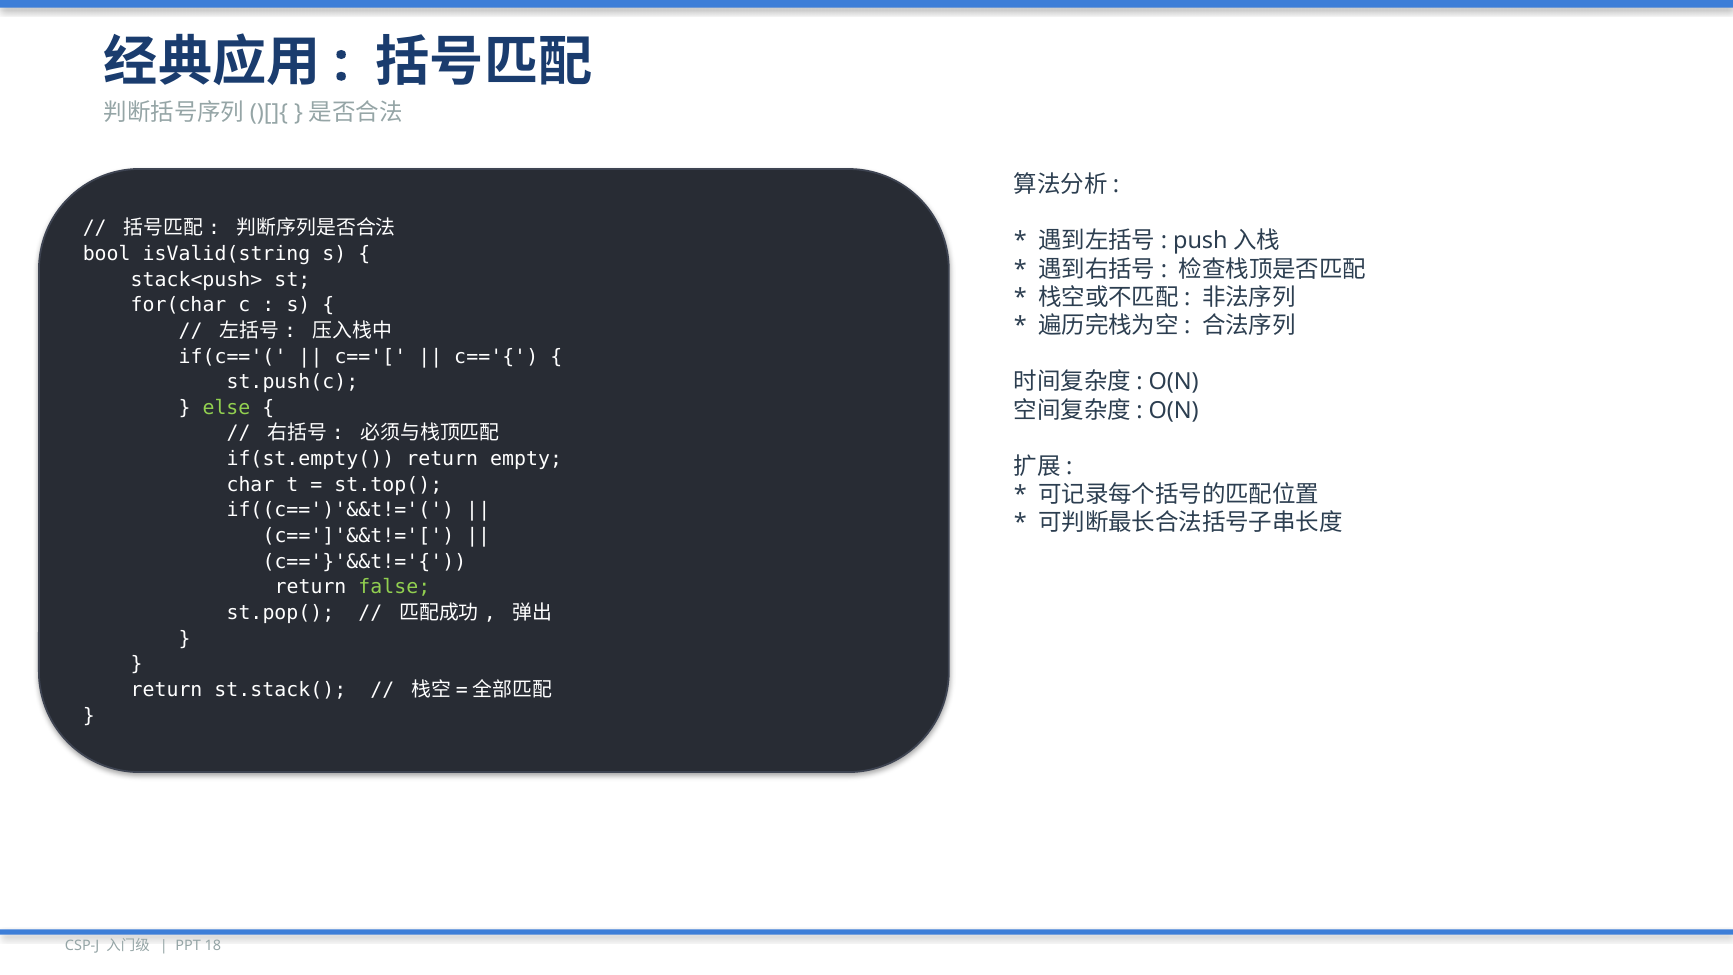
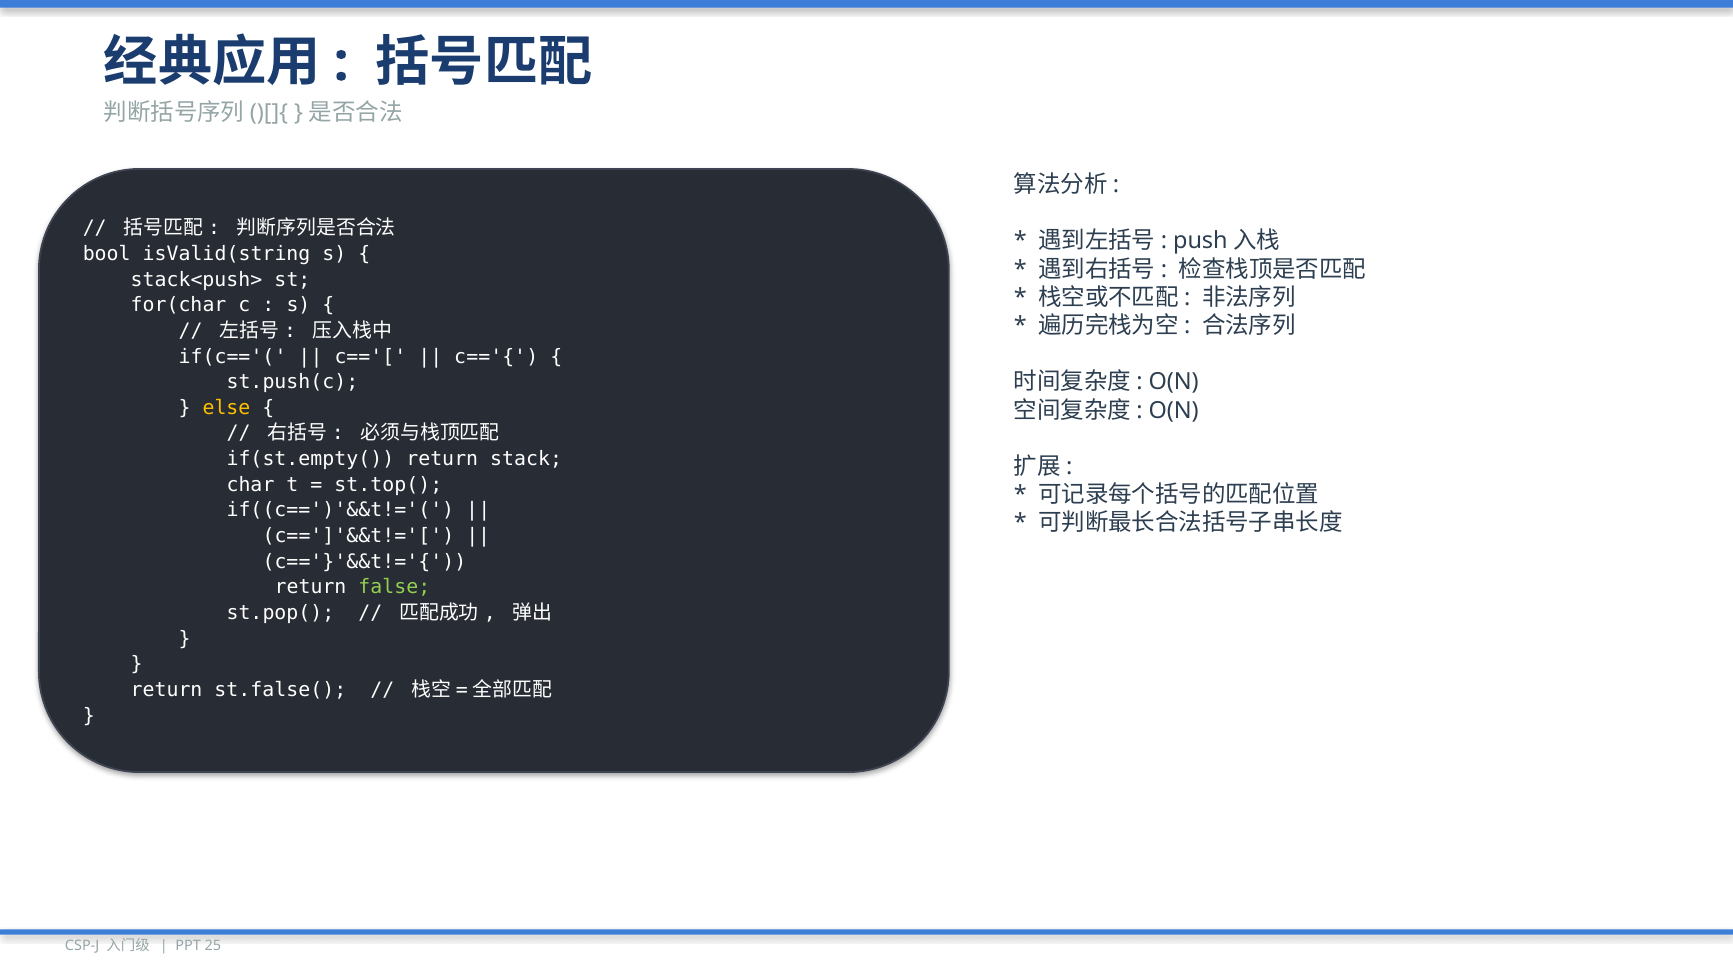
else colour: light green -> yellow
empty: empty -> stack
st.stack(: st.stack( -> st.false(
18: 18 -> 25
